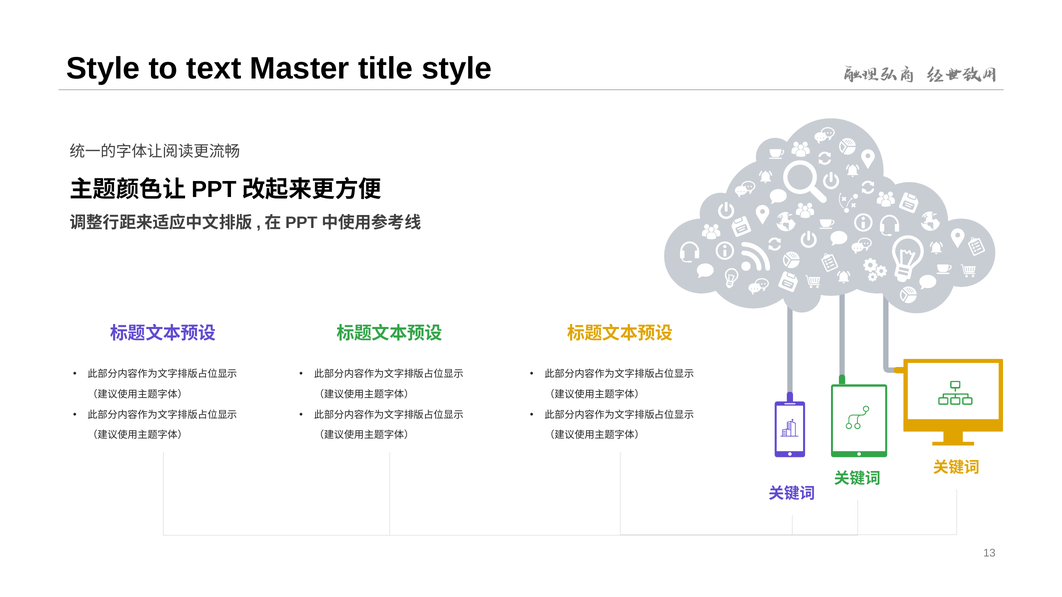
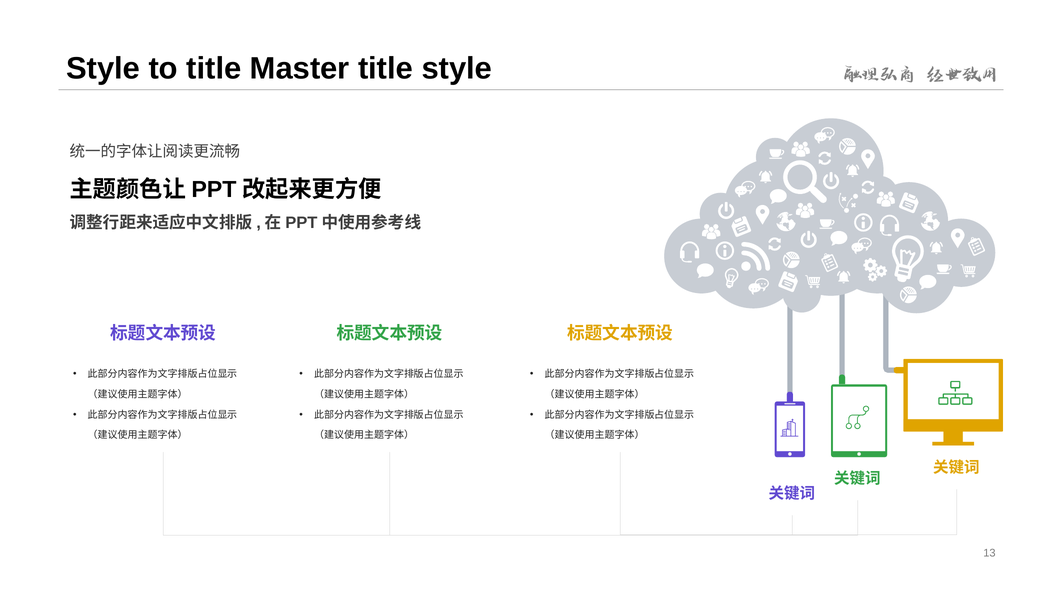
to text: text -> title
